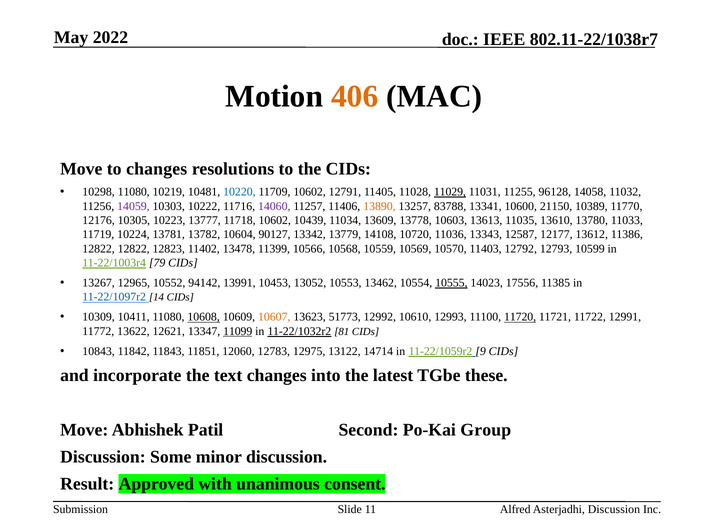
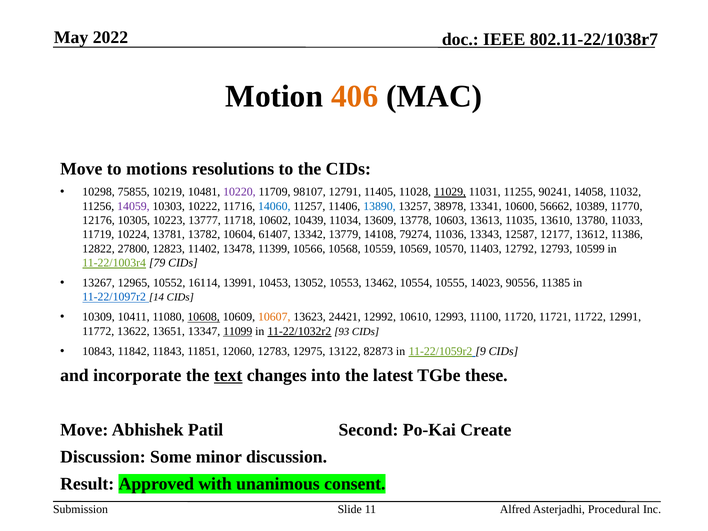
to changes: changes -> motions
10298 11080: 11080 -> 75855
10220 colour: blue -> purple
11709 10602: 10602 -> 98107
96128: 96128 -> 90241
14060 colour: purple -> blue
13890 colour: orange -> blue
83788: 83788 -> 38978
21150: 21150 -> 56662
90127: 90127 -> 61407
10720: 10720 -> 79274
12822 12822: 12822 -> 27800
94142: 94142 -> 16114
10555 underline: present -> none
17556: 17556 -> 90556
51773: 51773 -> 24421
11720 underline: present -> none
12621: 12621 -> 13651
81: 81 -> 93
14714: 14714 -> 82873
text underline: none -> present
Group: Group -> Create
Asterjadhi Discussion: Discussion -> Procedural
